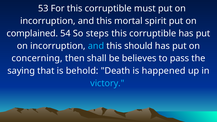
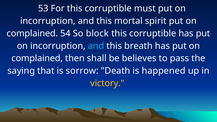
steps: steps -> block
should: should -> breath
concerning at (37, 58): concerning -> complained
behold: behold -> sorrow
victory colour: light blue -> yellow
